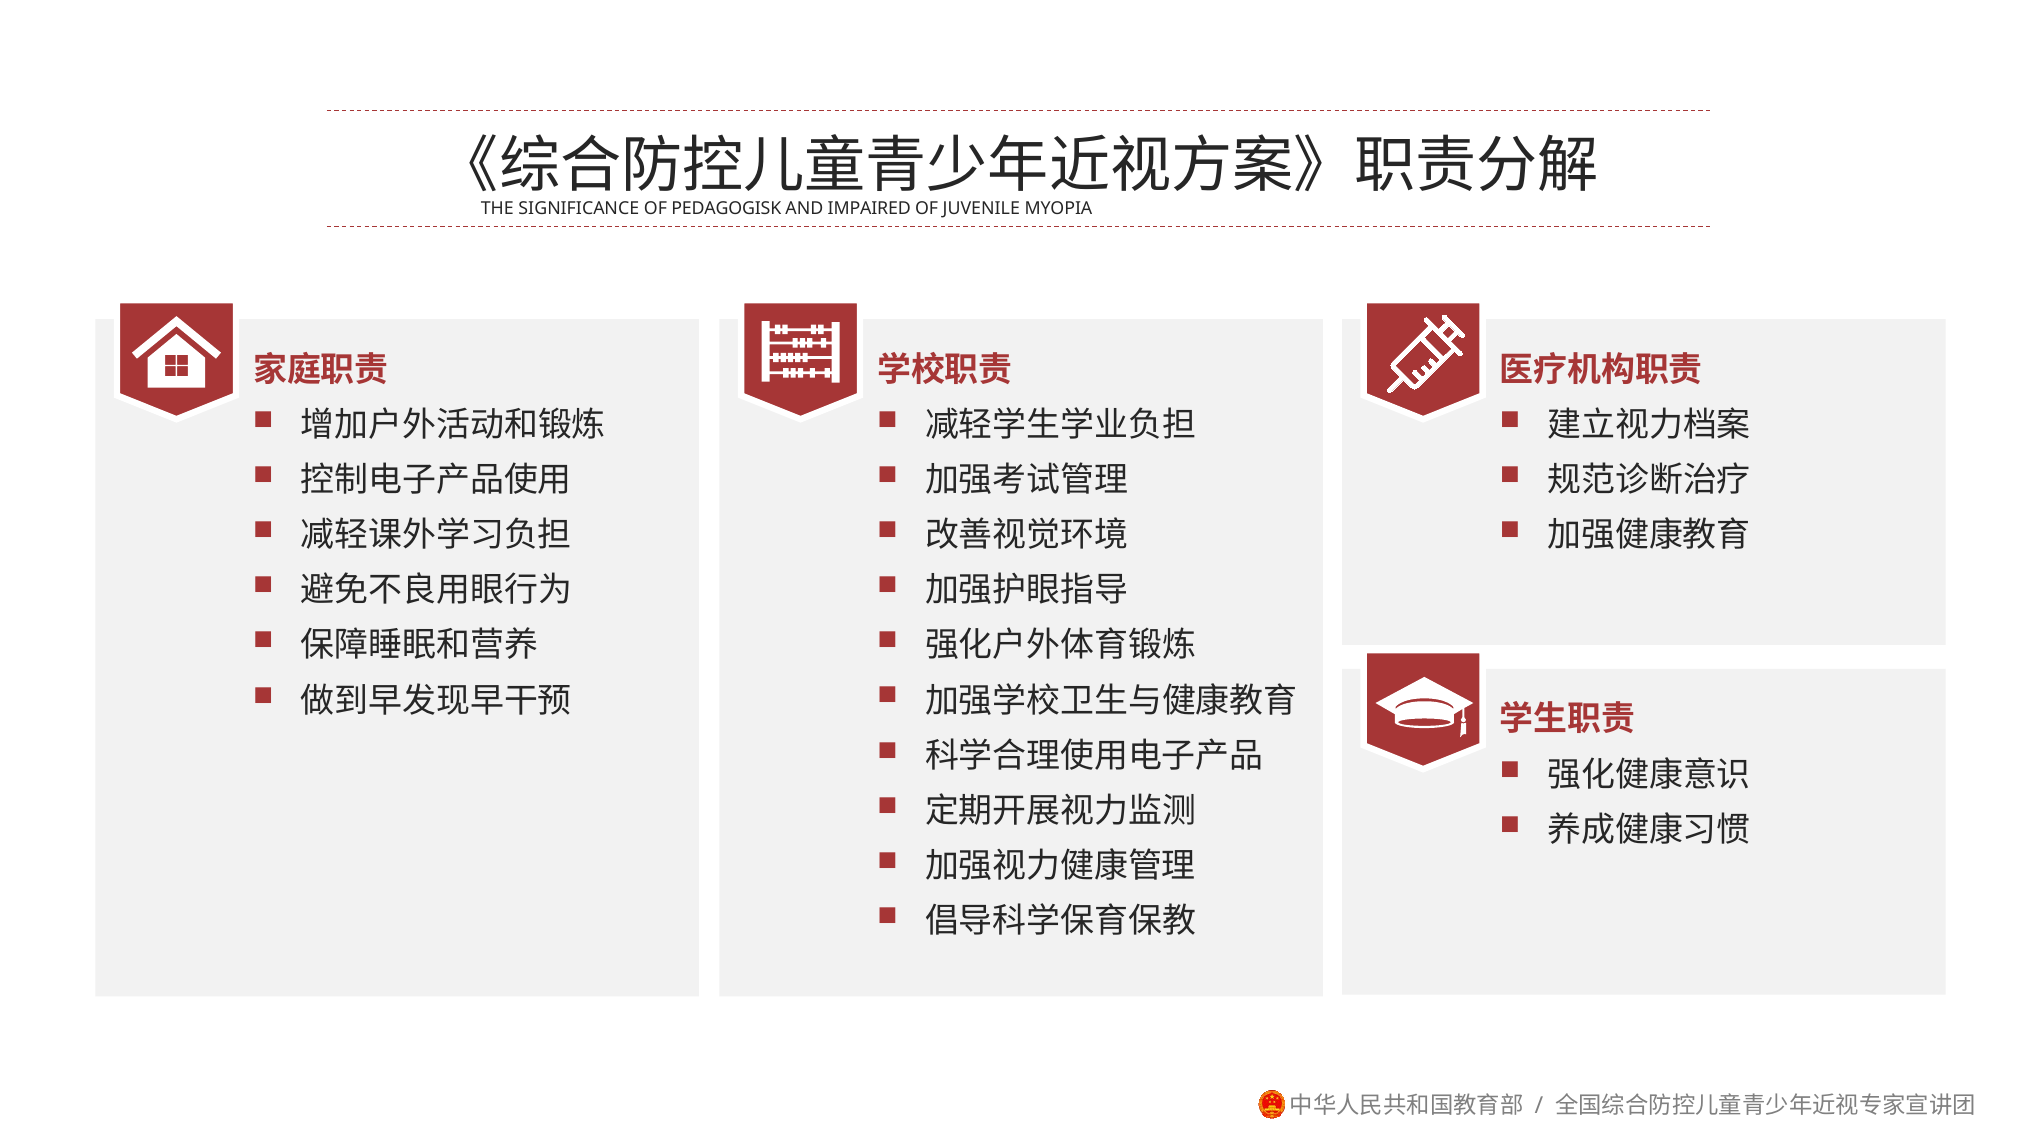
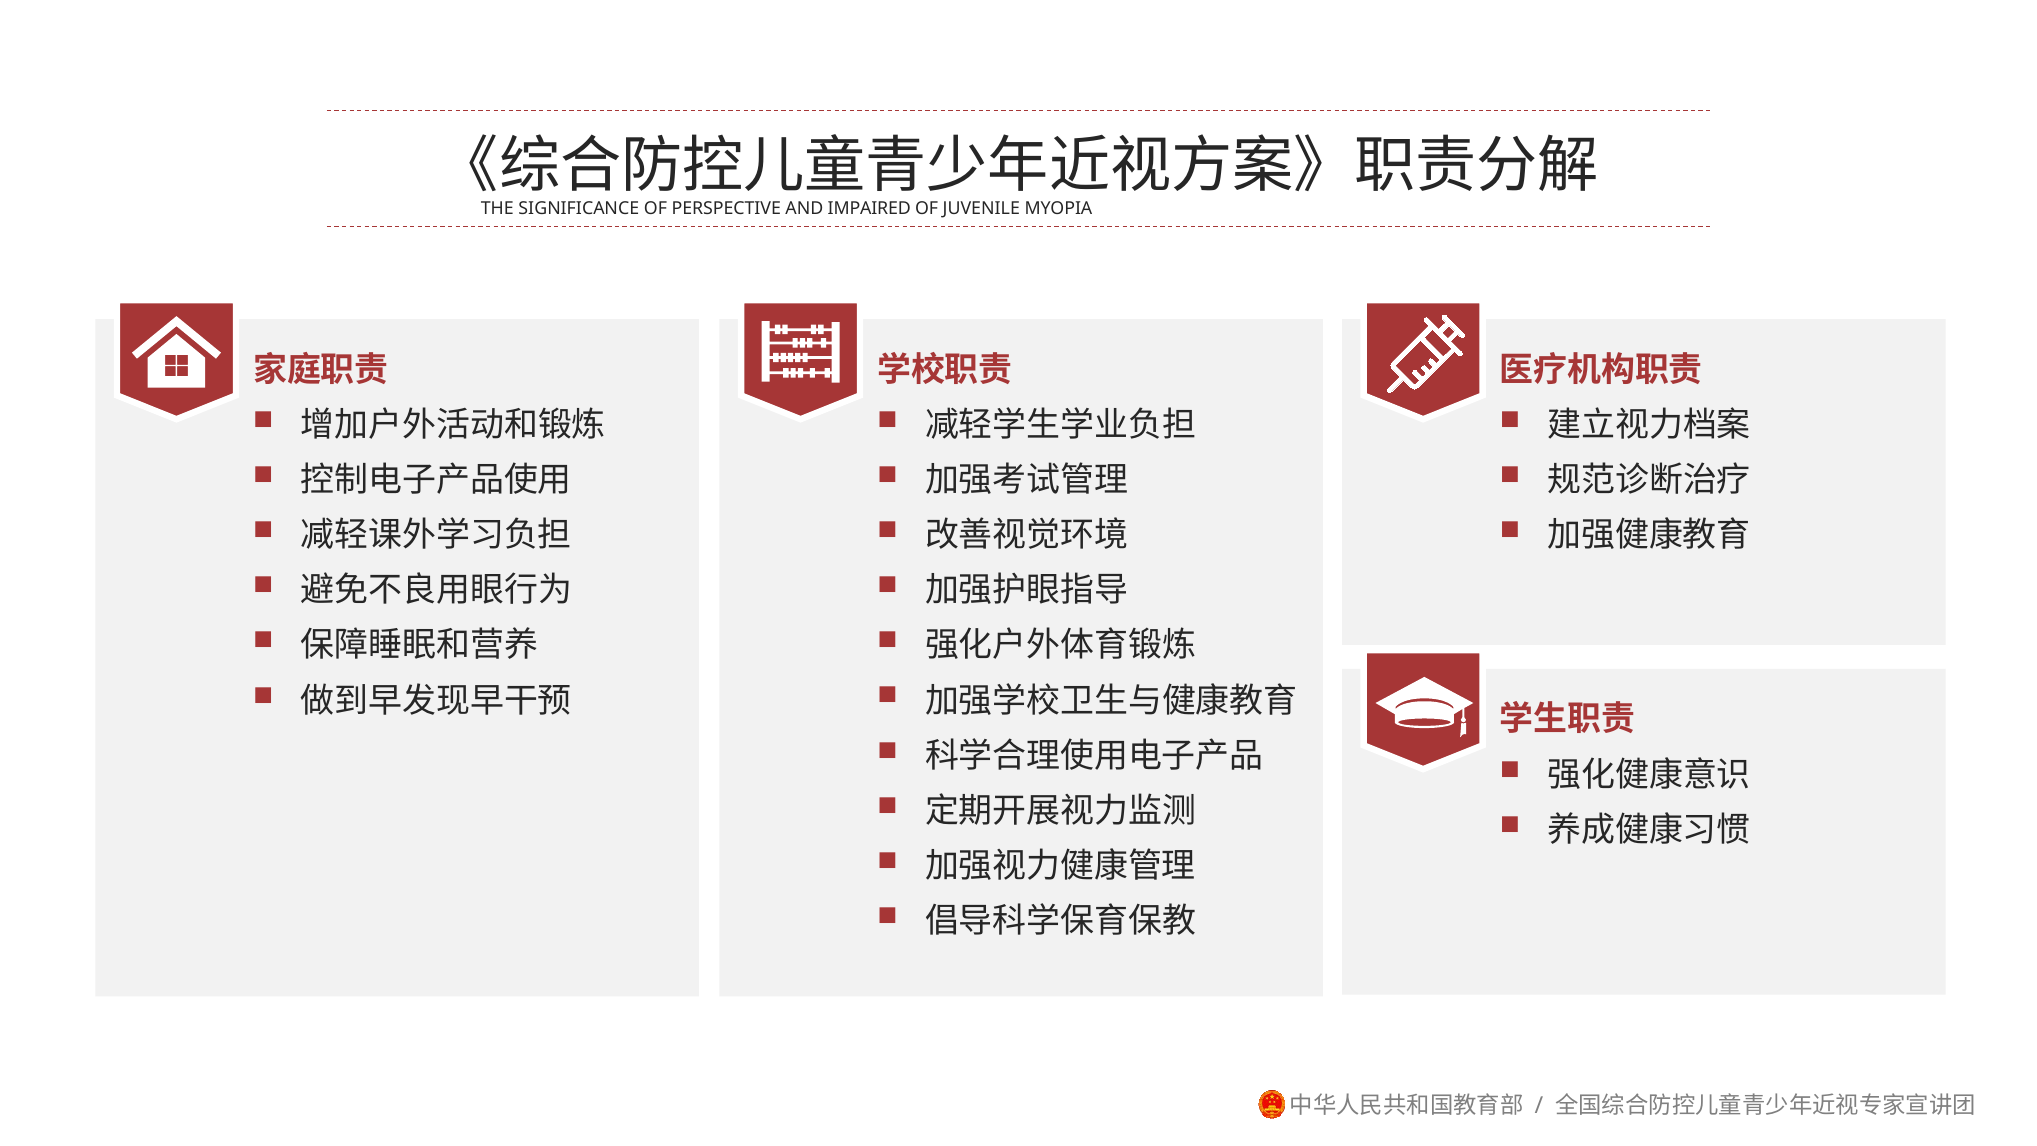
PEDAGOGISK: PEDAGOGISK -> PERSPECTIVE
